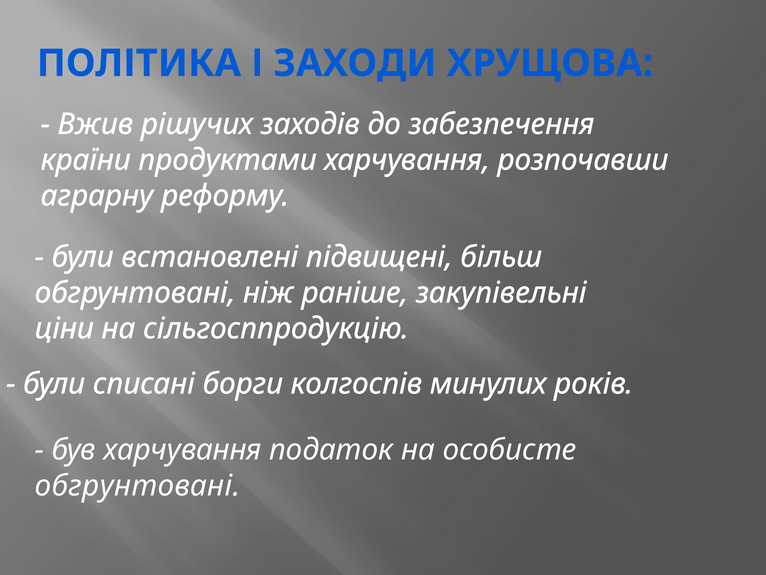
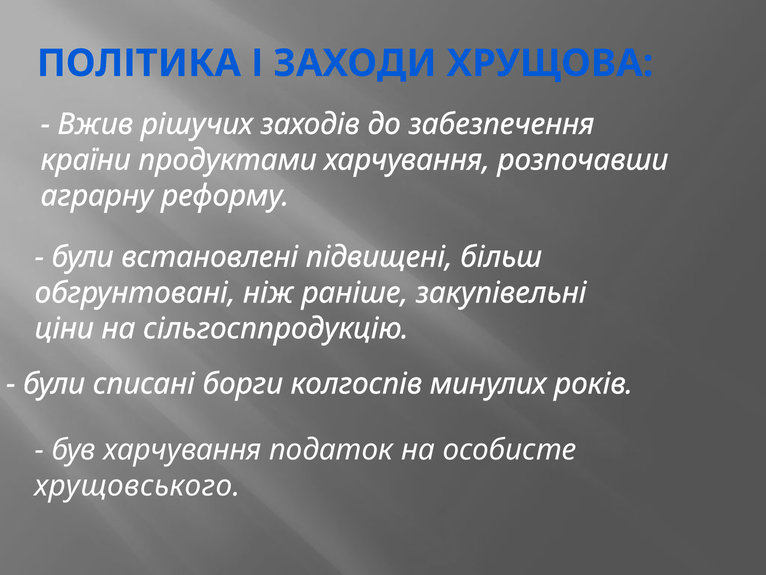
обгрунтовані at (138, 485): обгрунтовані -> хрущовського
